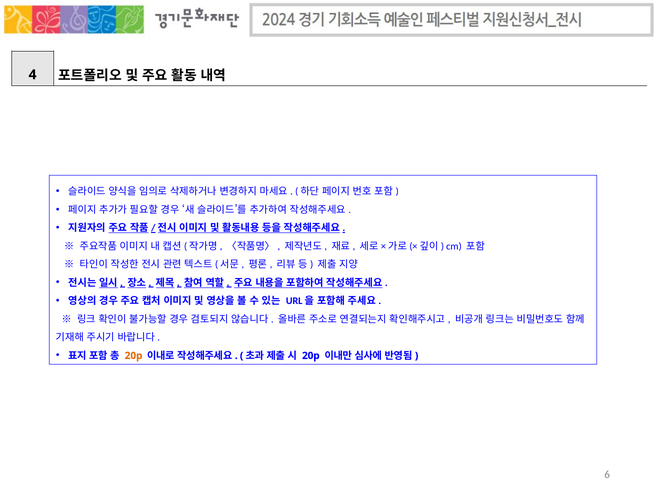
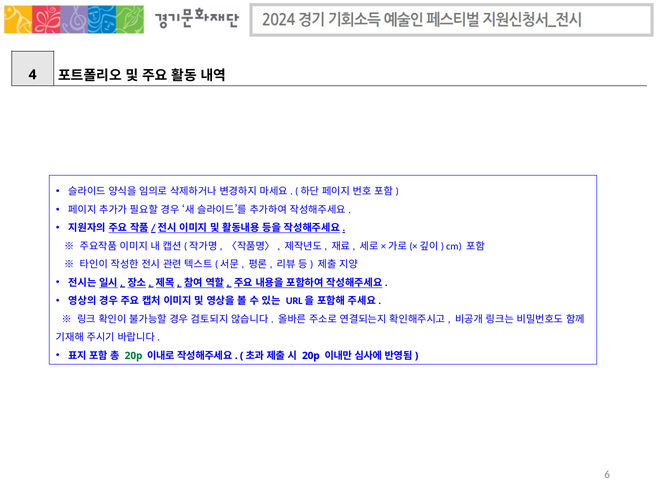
20p at (134, 355) colour: orange -> green
